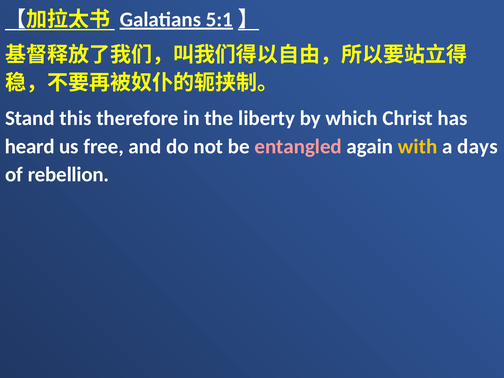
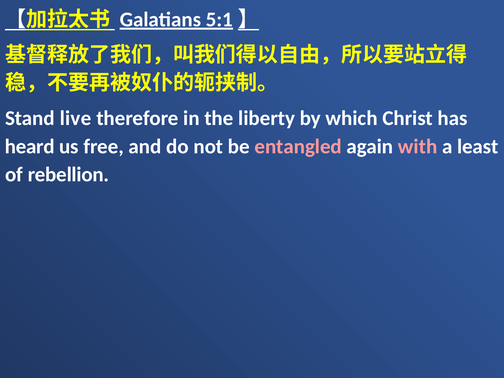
this: this -> live
with colour: yellow -> pink
days: days -> least
